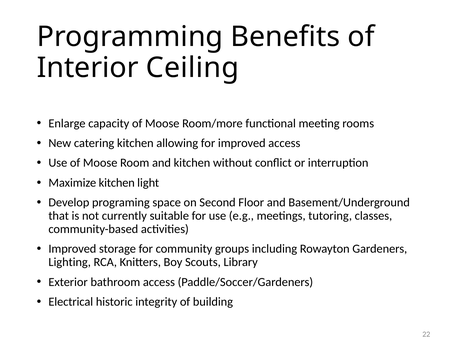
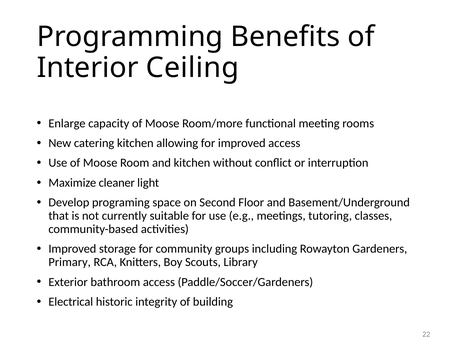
Maximize kitchen: kitchen -> cleaner
Lighting: Lighting -> Primary
